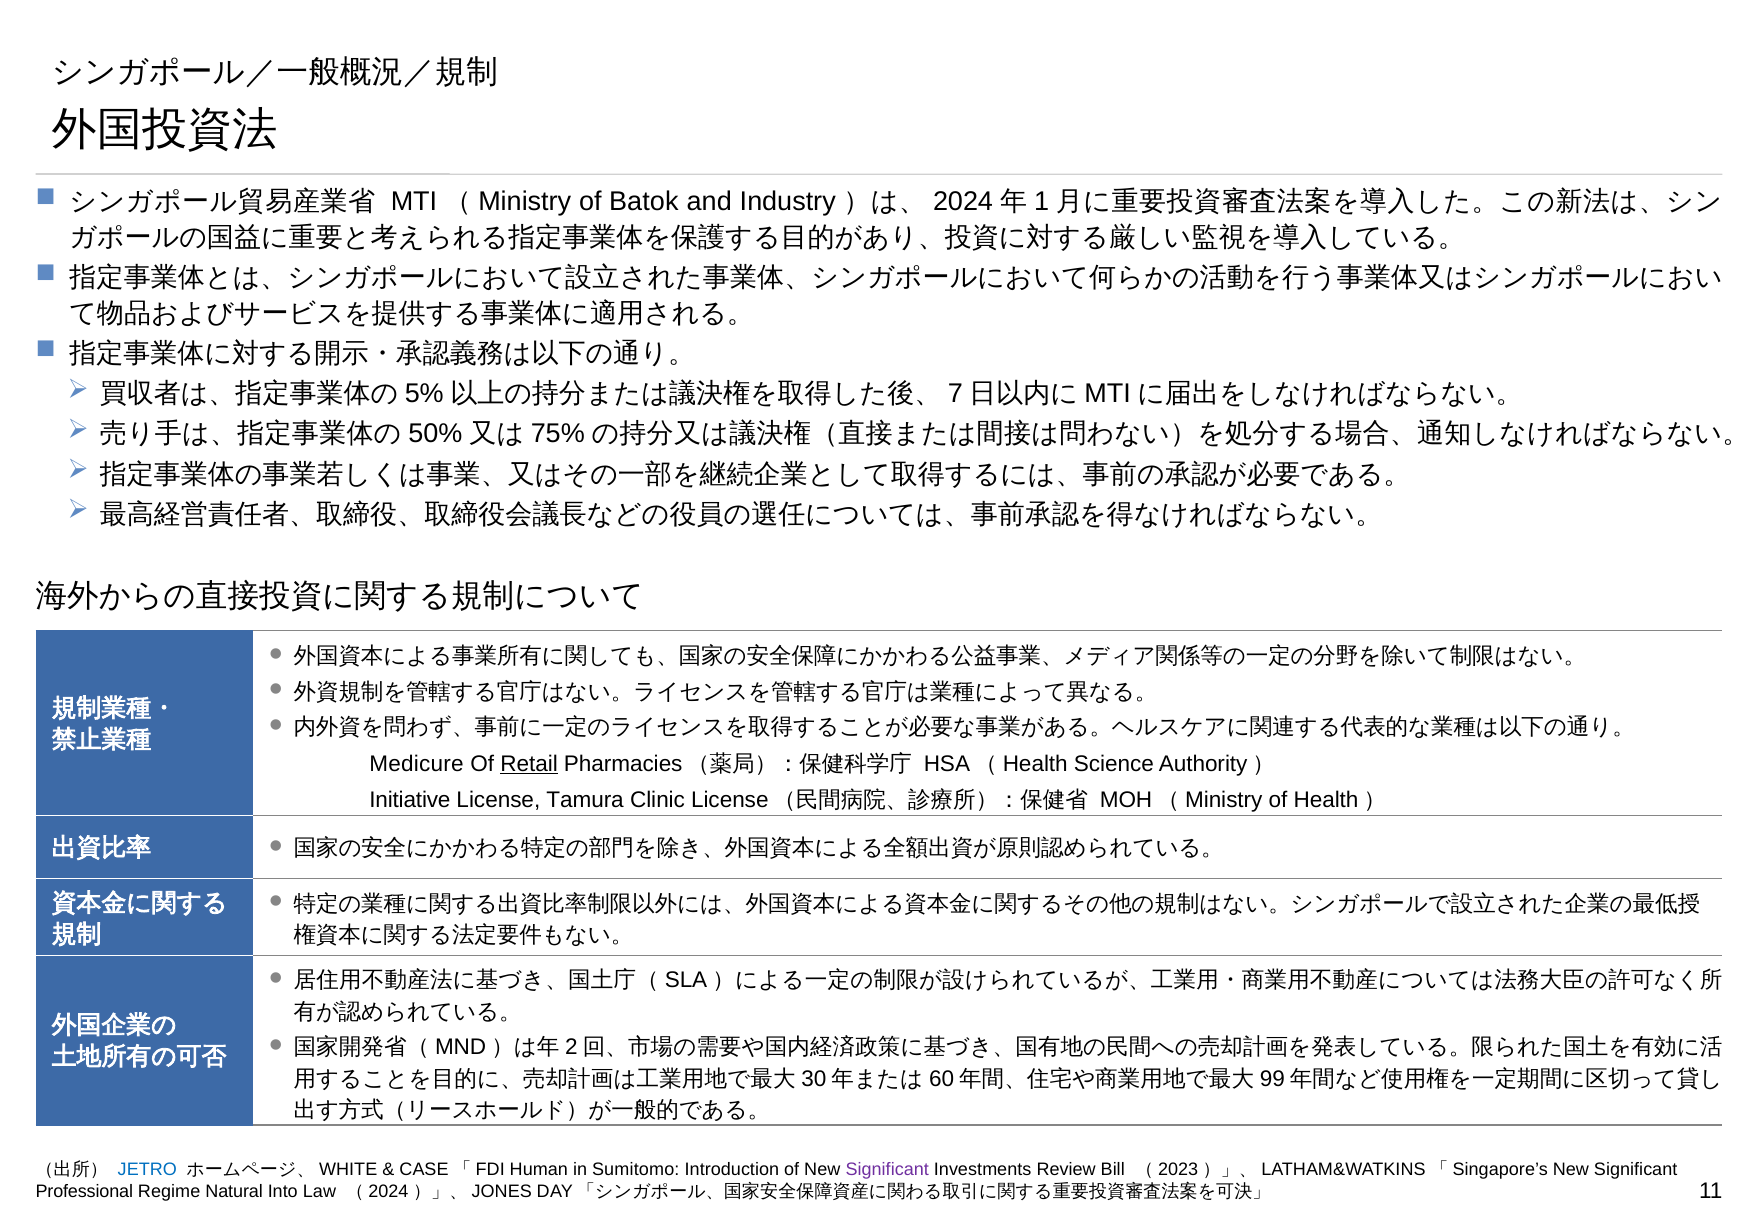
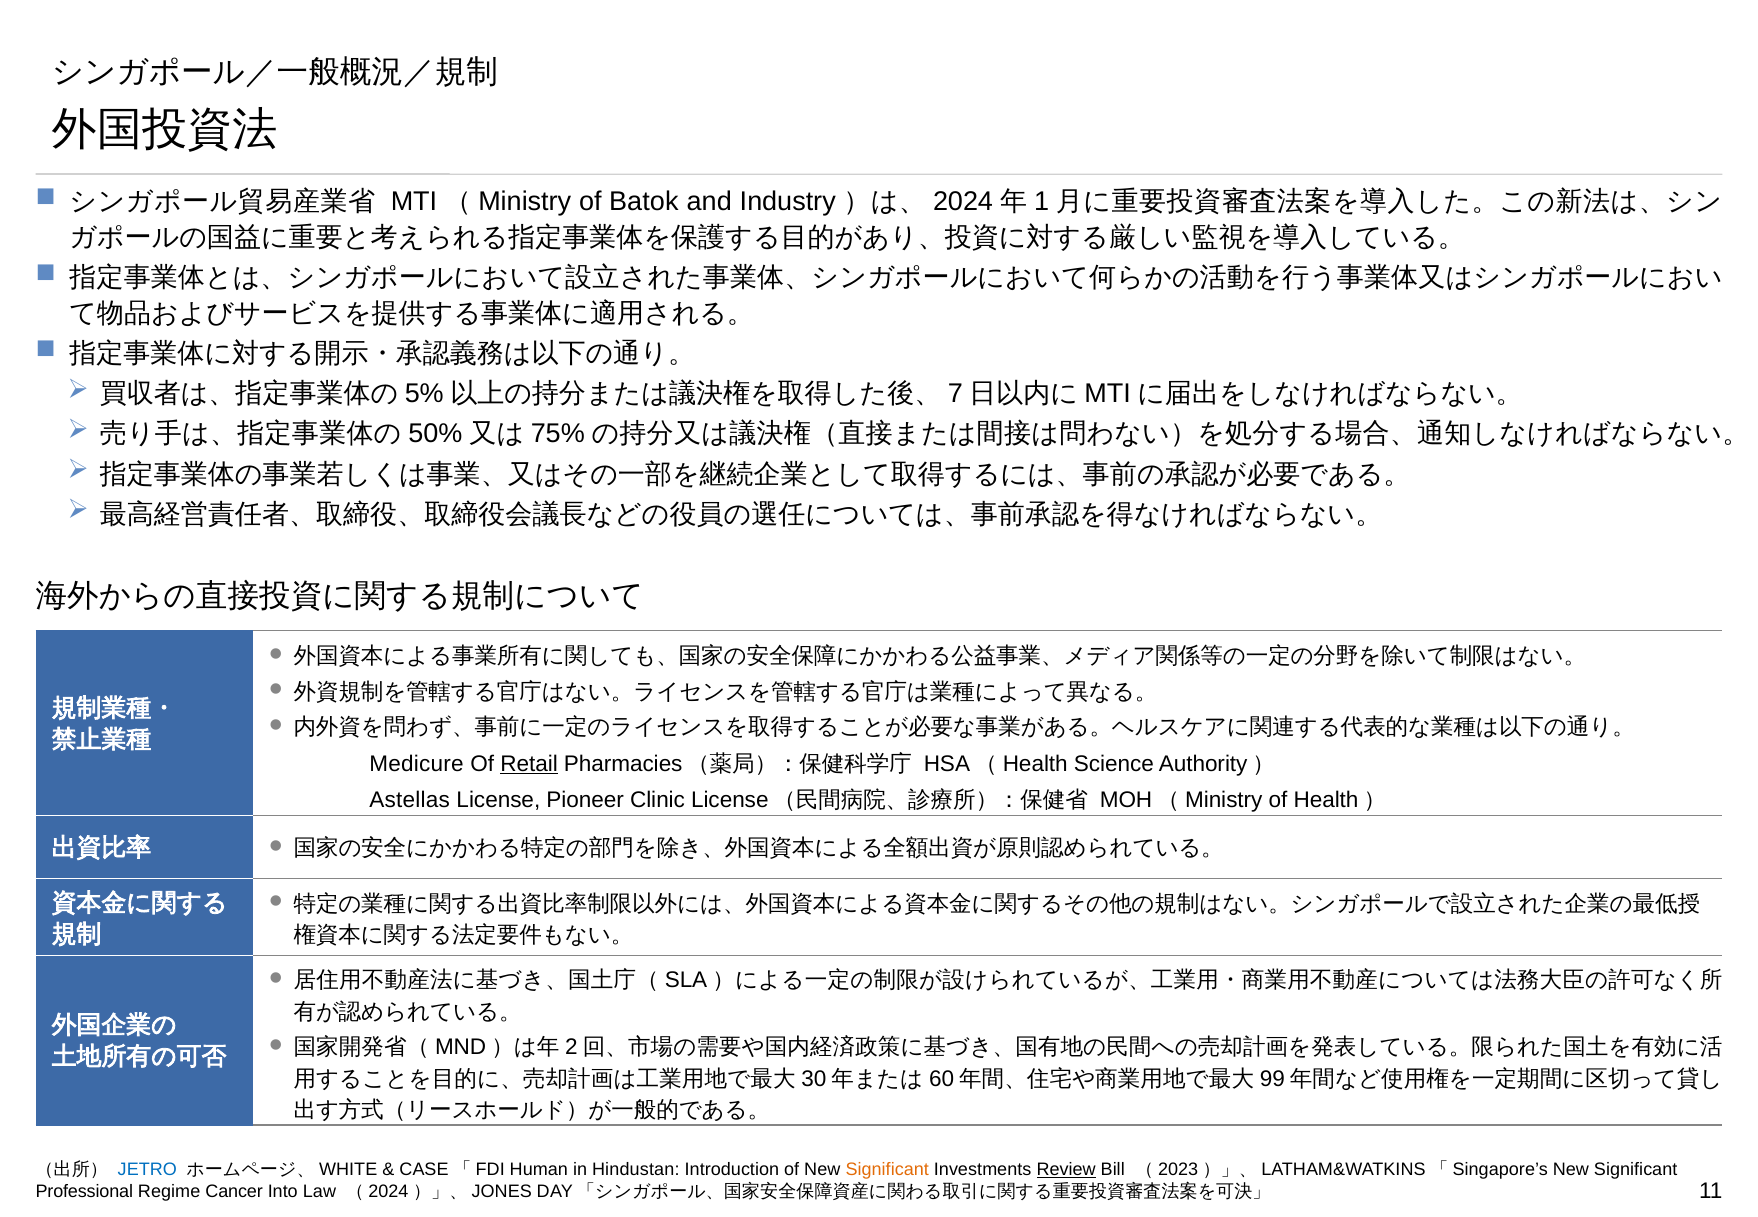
Initiative: Initiative -> Astellas
Tamura: Tamura -> Pioneer
Sumitomo: Sumitomo -> Hindustan
Significant at (887, 1170) colour: purple -> orange
Review underline: none -> present
Natural: Natural -> Cancer
